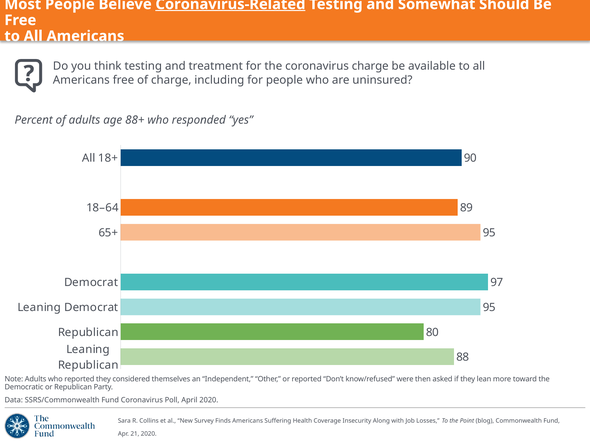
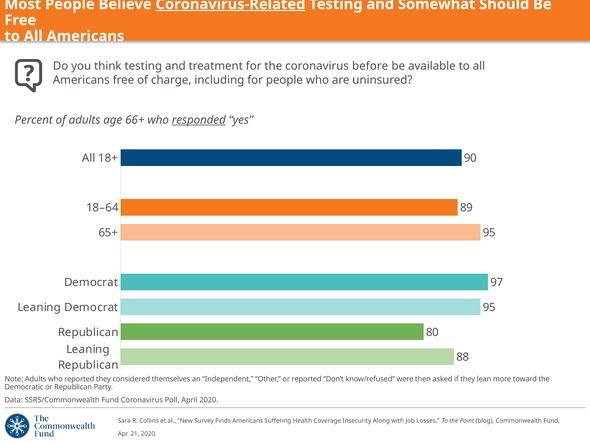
coronavirus charge: charge -> before
88+: 88+ -> 66+
responded underline: none -> present
